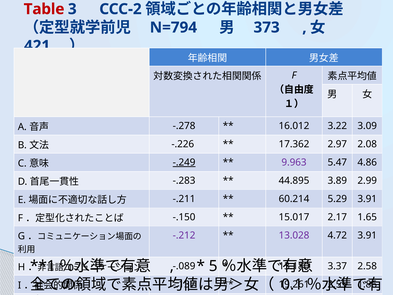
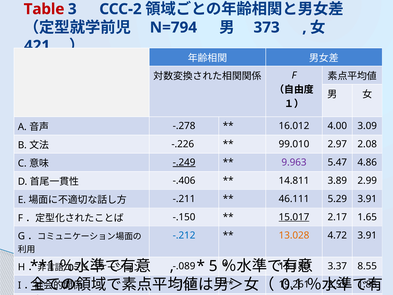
3.22: 3.22 -> 4.00
17.362: 17.362 -> 99.010
-.283: -.283 -> -.406
44.895: 44.895 -> 14.811
60.214: 60.214 -> 46.111
15.017 underline: none -> present
-.212 colour: purple -> blue
13.028 colour: purple -> orange
2.58: 2.58 -> 8.55
